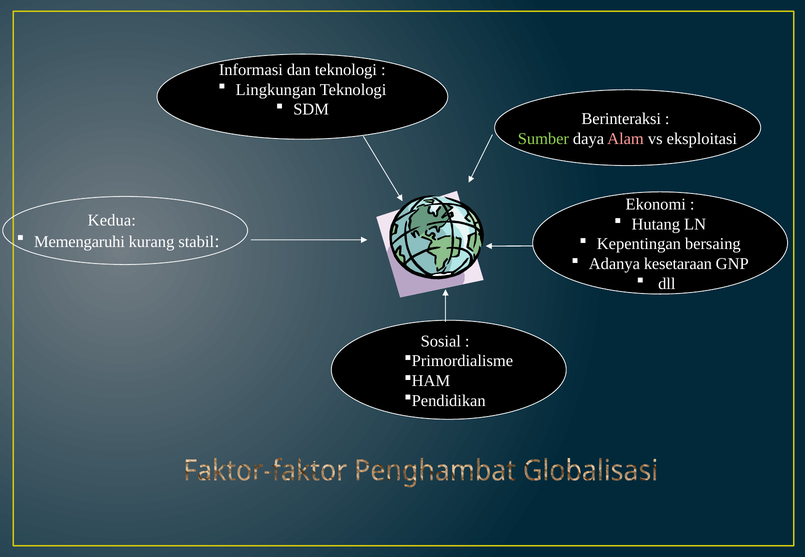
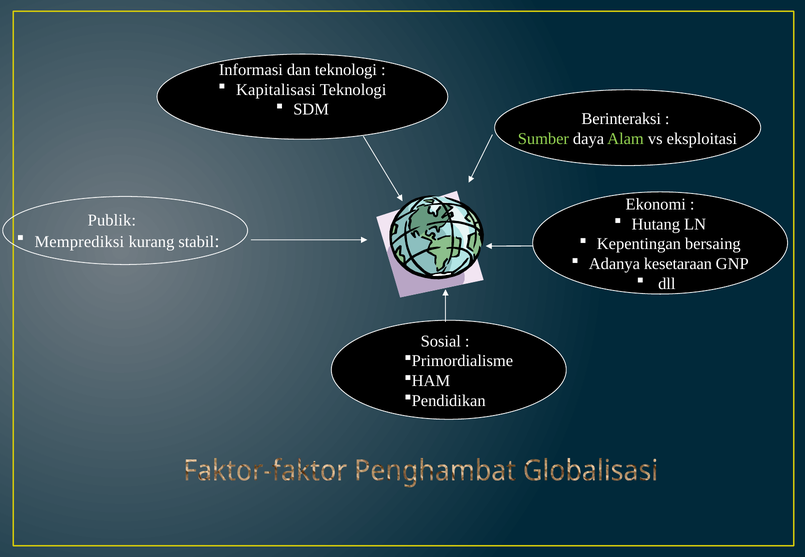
Lingkungan: Lingkungan -> Kapitalisasi
Alam colour: pink -> light green
Kedua: Kedua -> Publik
Memengaruhi: Memengaruhi -> Memprediksi
